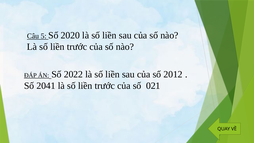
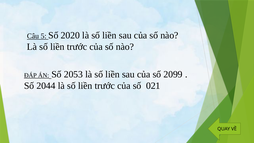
2022: 2022 -> 2053
2012: 2012 -> 2099
2041: 2041 -> 2044
